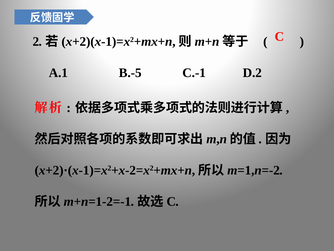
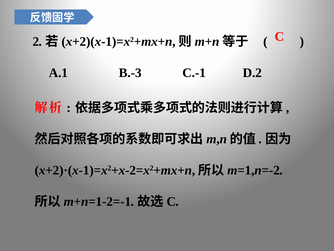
B.-5: B.-5 -> B.-3
